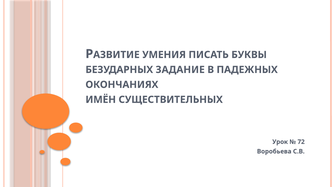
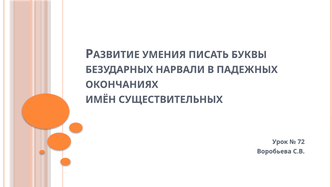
ЗАДАНИЕ: ЗАДАНИЕ -> НАРВАЛИ
